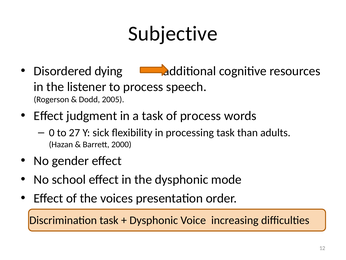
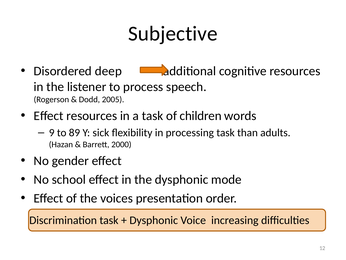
dying: dying -> deep
Effect judgment: judgment -> resources
of process: process -> children
0: 0 -> 9
27: 27 -> 89
